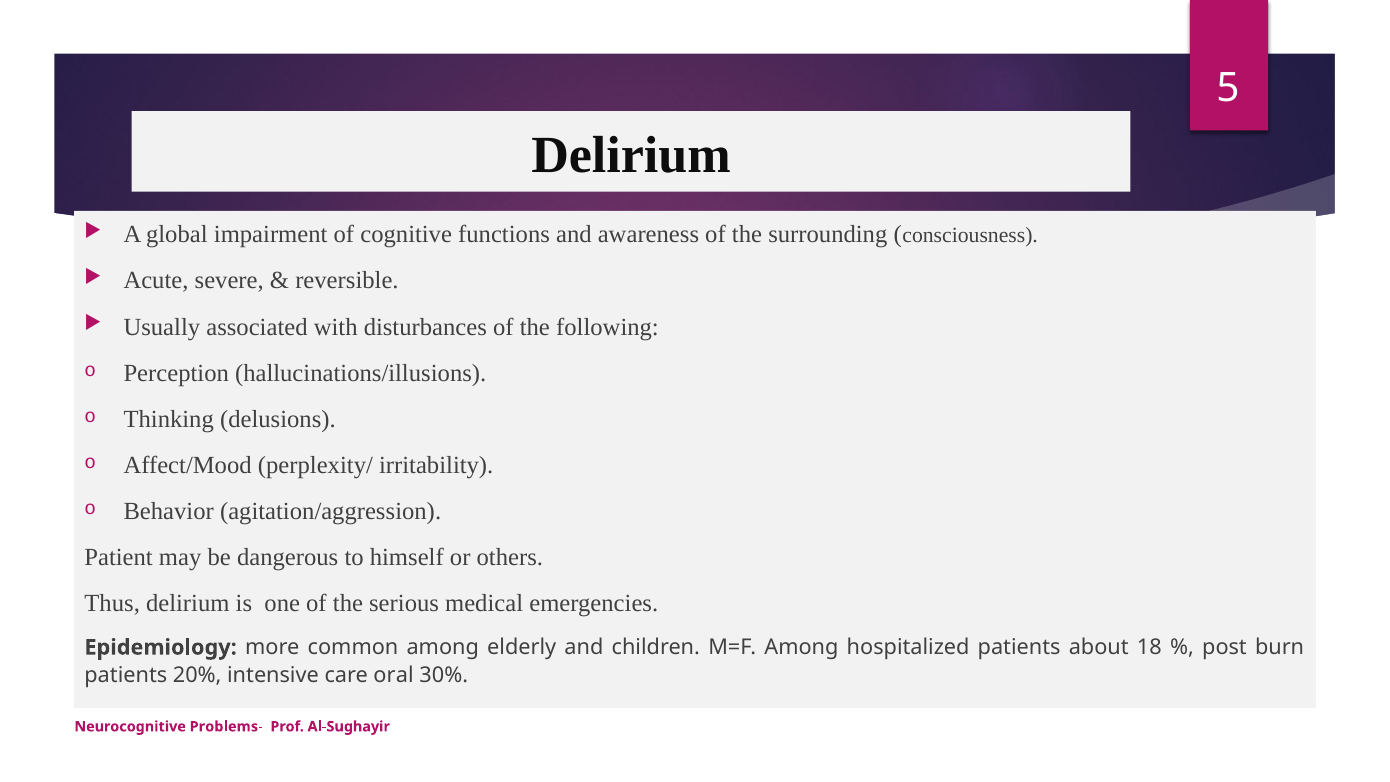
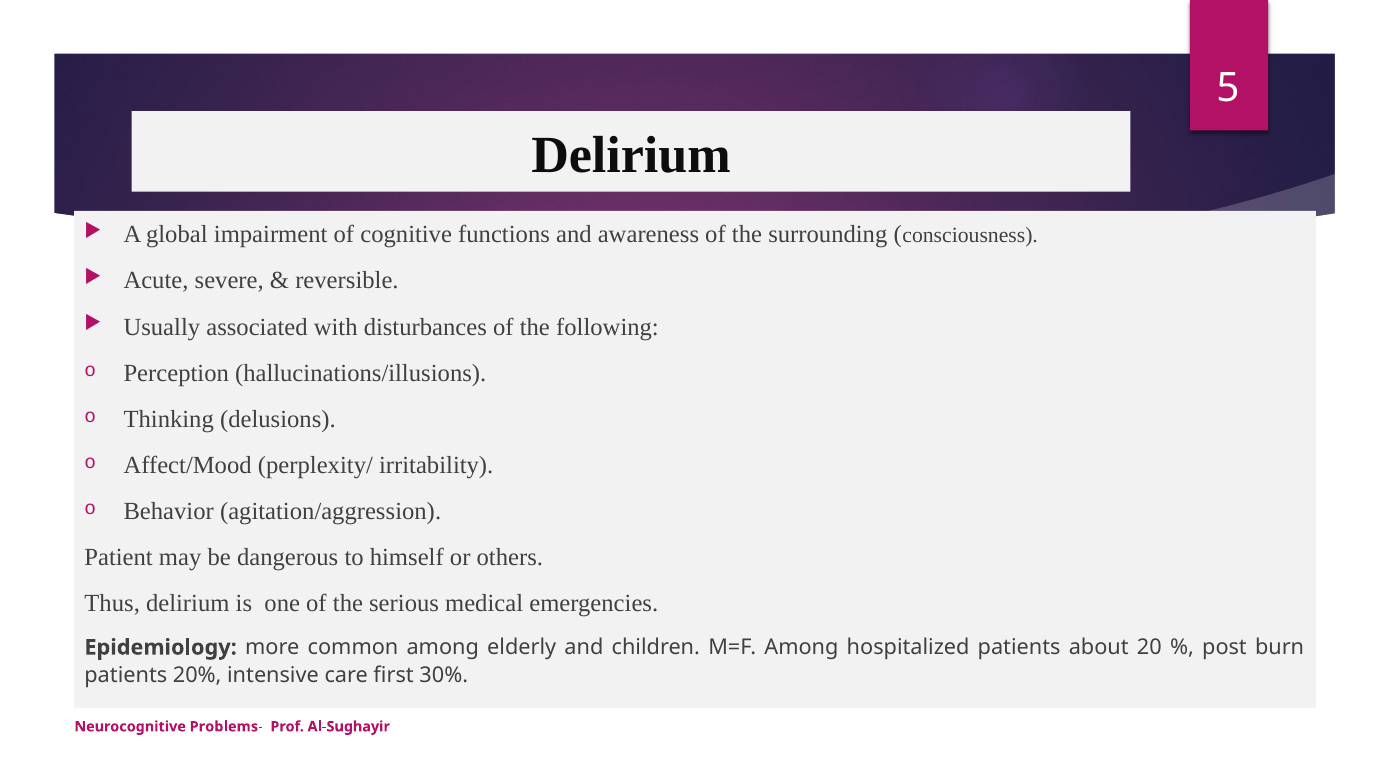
18: 18 -> 20
oral: oral -> first
